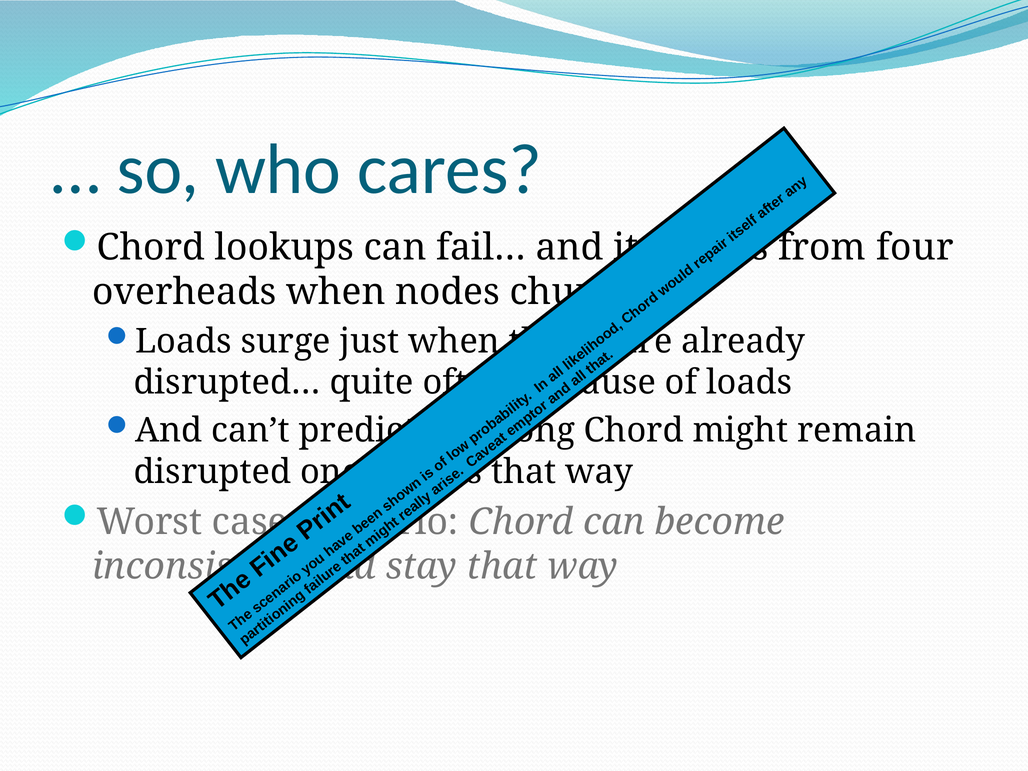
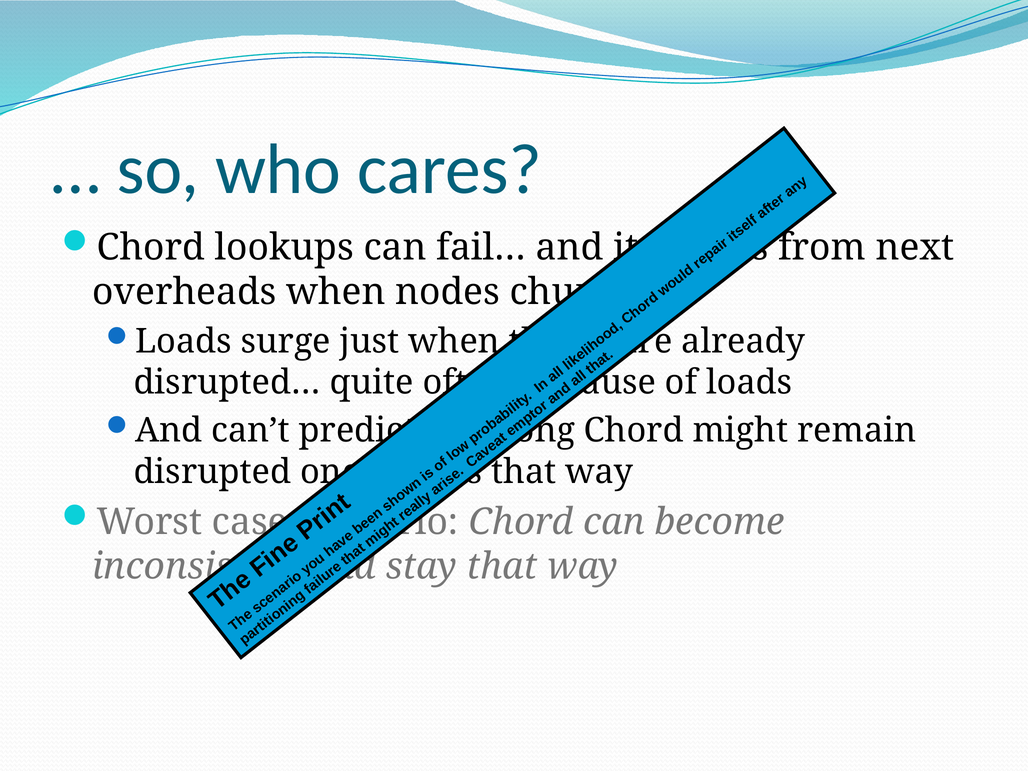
four: four -> next
